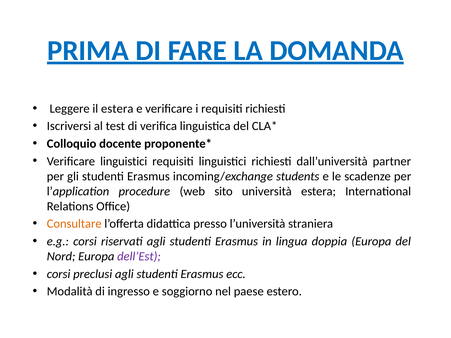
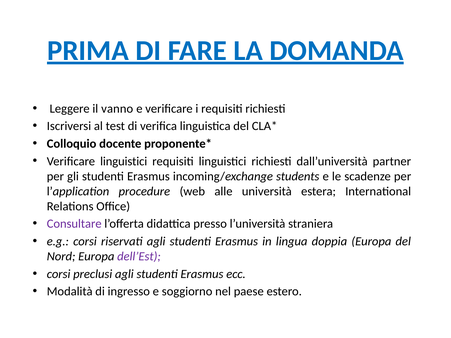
il estera: estera -> vanno
sito: sito -> alle
Consultare colour: orange -> purple
